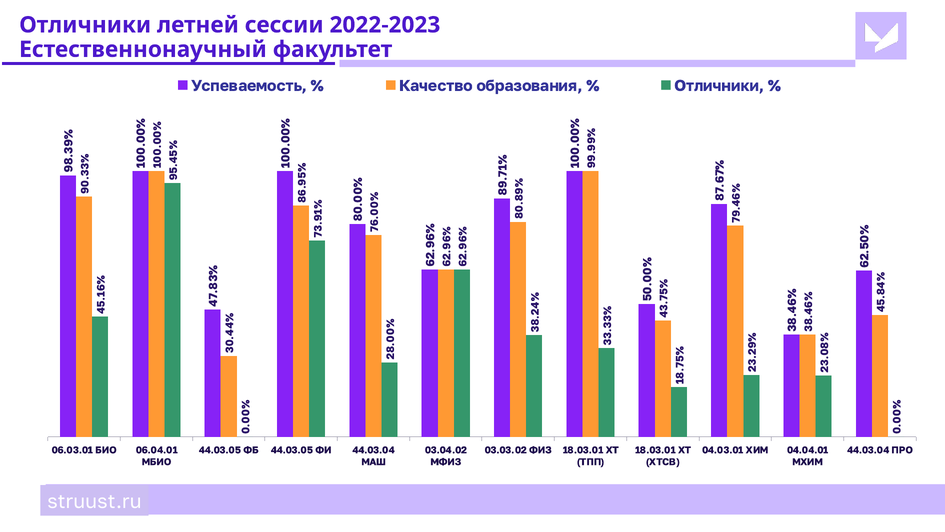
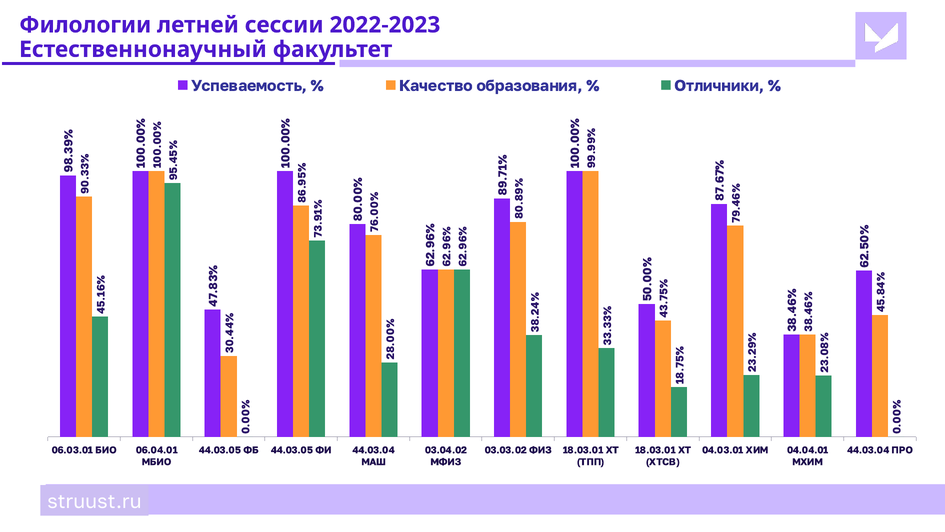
Отличники at (85, 25): Отличники -> Филологии
